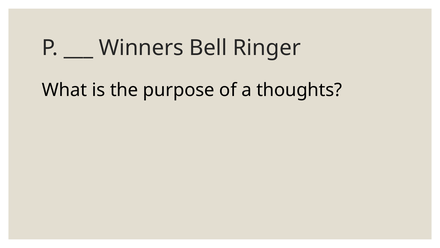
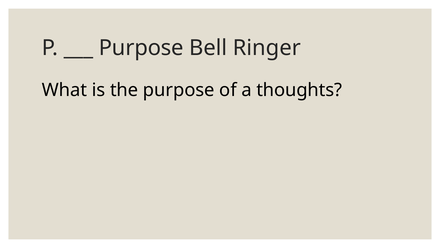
Winners at (141, 48): Winners -> Purpose
